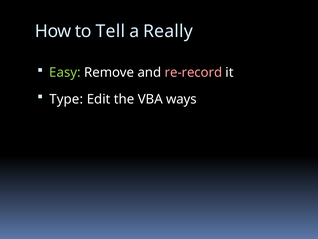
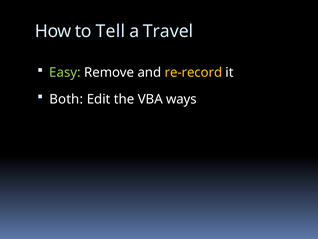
Really: Really -> Travel
re-record colour: pink -> yellow
Type: Type -> Both
